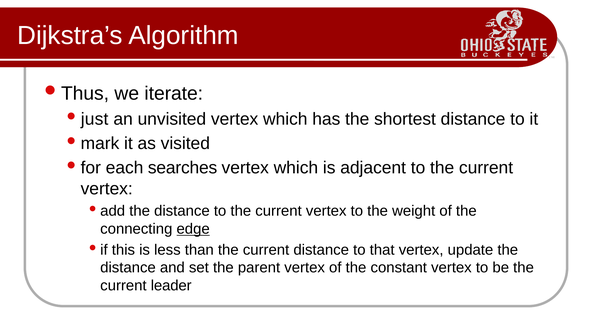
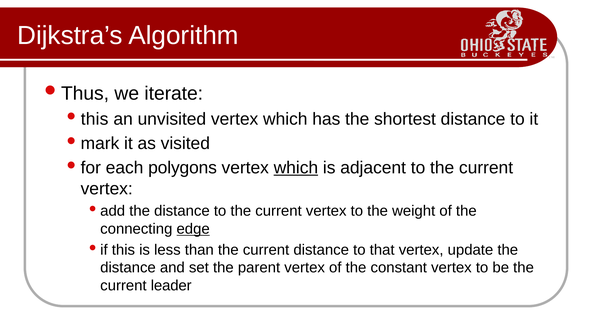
just at (95, 119): just -> this
searches: searches -> polygons
which at (296, 168) underline: none -> present
